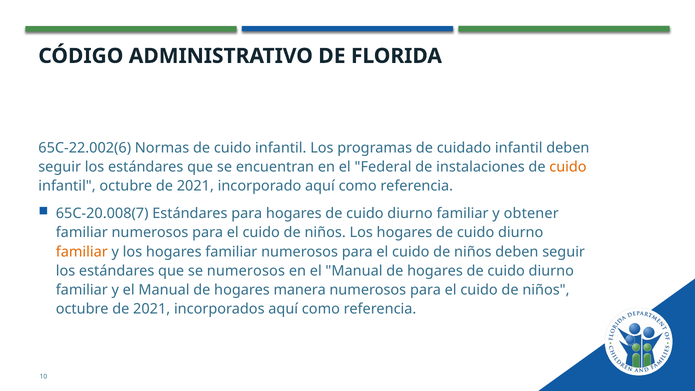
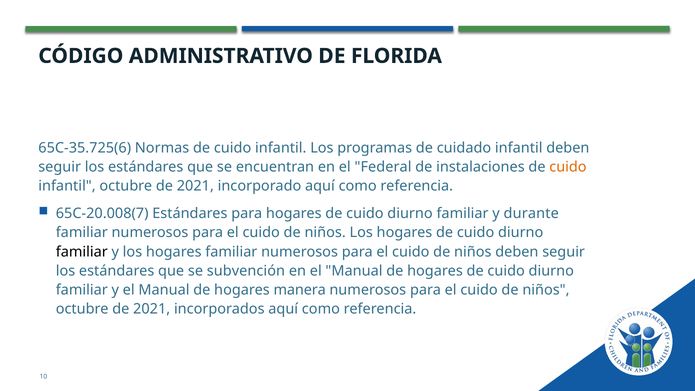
65C-22.002(6: 65C-22.002(6 -> 65C-35.725(6
obtener: obtener -> durante
familiar at (82, 252) colour: orange -> black
se numerosos: numerosos -> subvención
